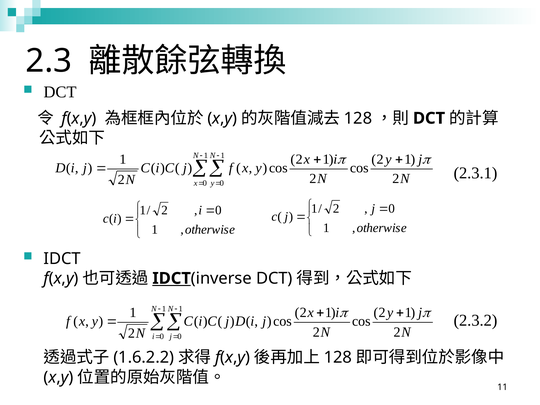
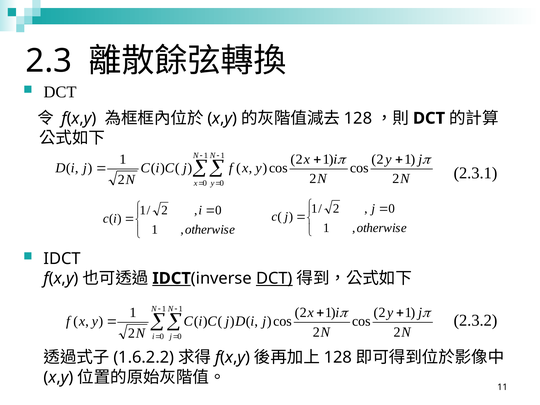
DCT at (274, 278) underline: none -> present
